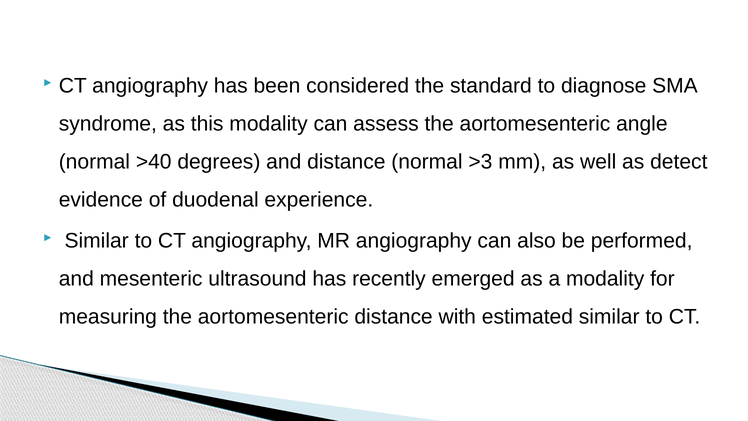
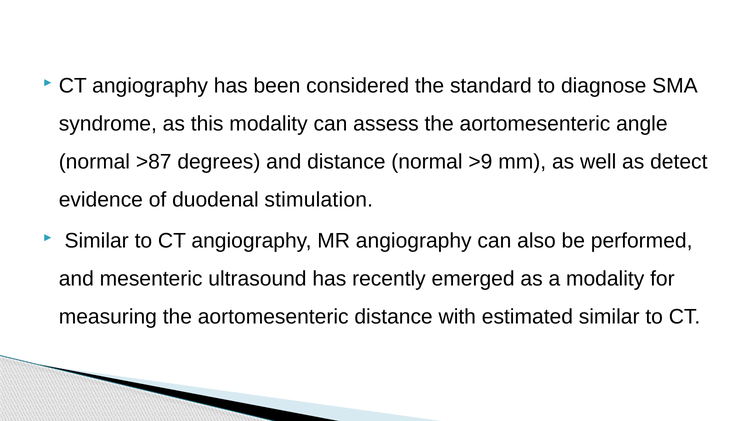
>40: >40 -> >87
>3: >3 -> >9
experience: experience -> stimulation
